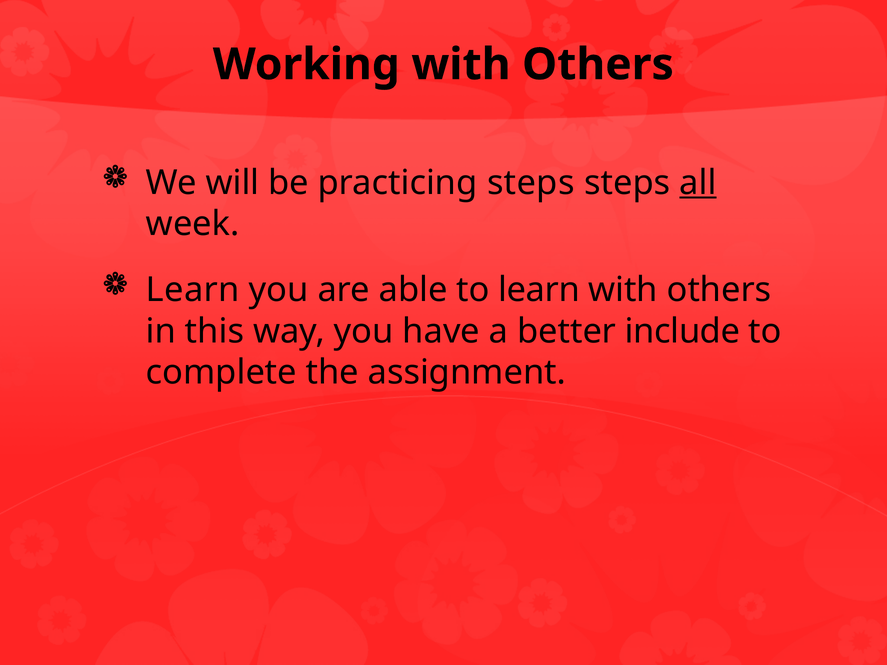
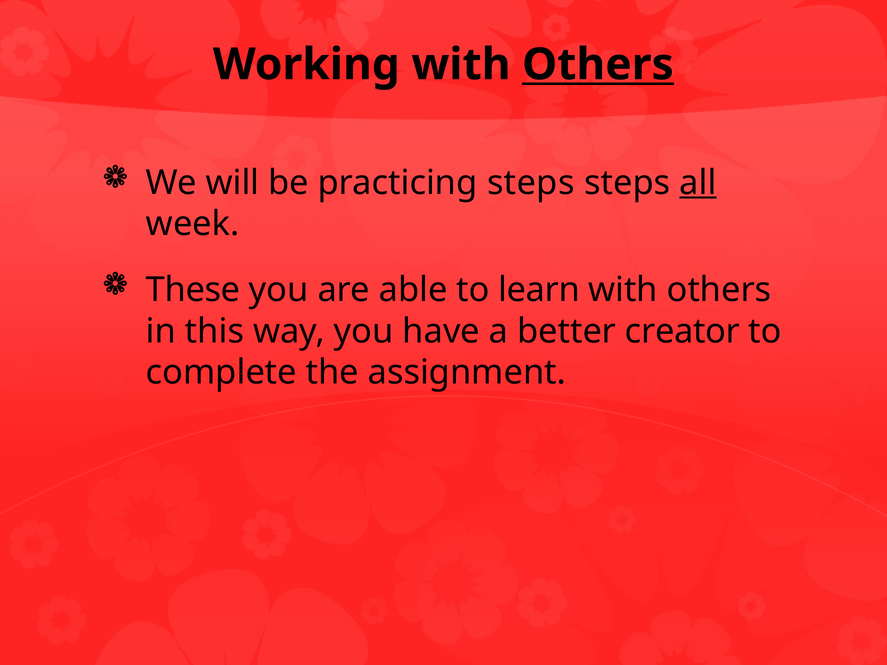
Others at (598, 65) underline: none -> present
Learn at (193, 290): Learn -> These
include: include -> creator
